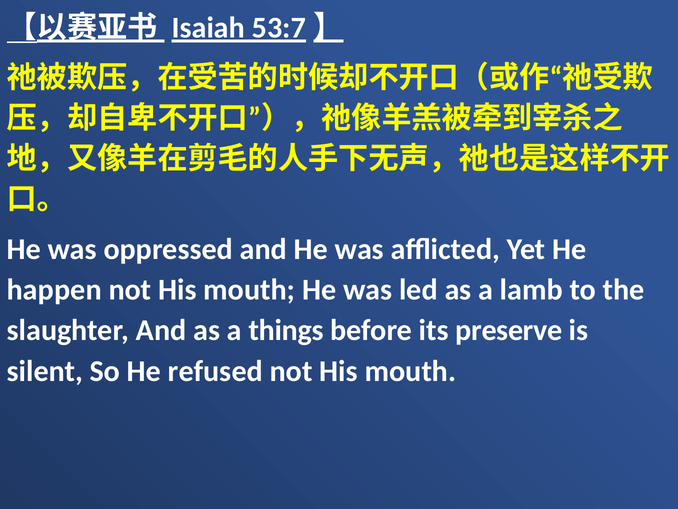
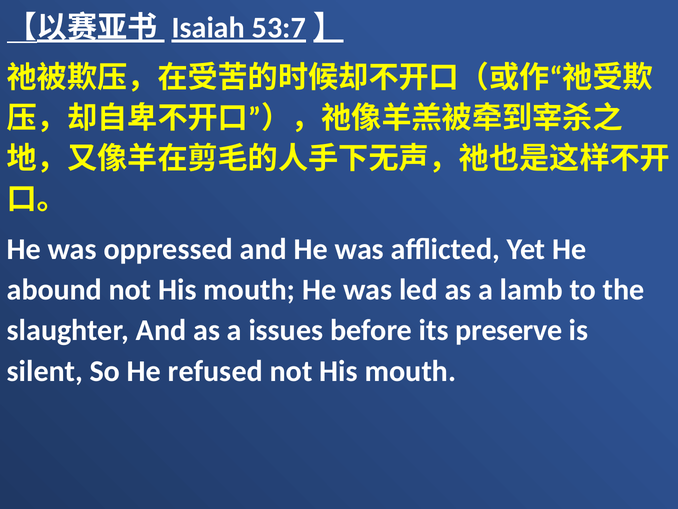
happen: happen -> abound
things: things -> issues
